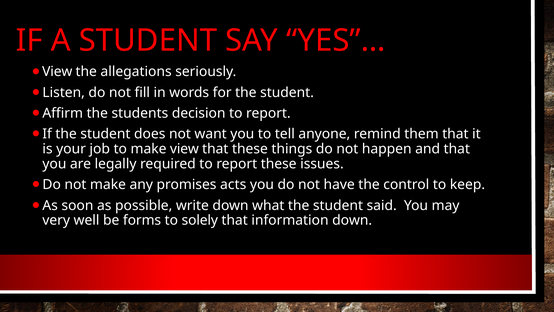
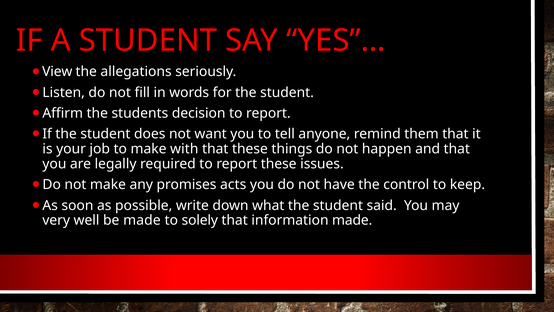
make view: view -> with
be forms: forms -> made
information down: down -> made
